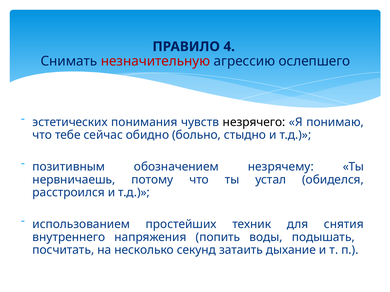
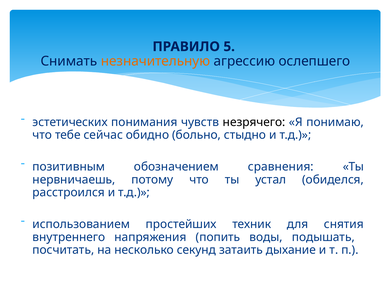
4: 4 -> 5
незначительную colour: red -> orange
незрячему: незрячему -> сравнения
